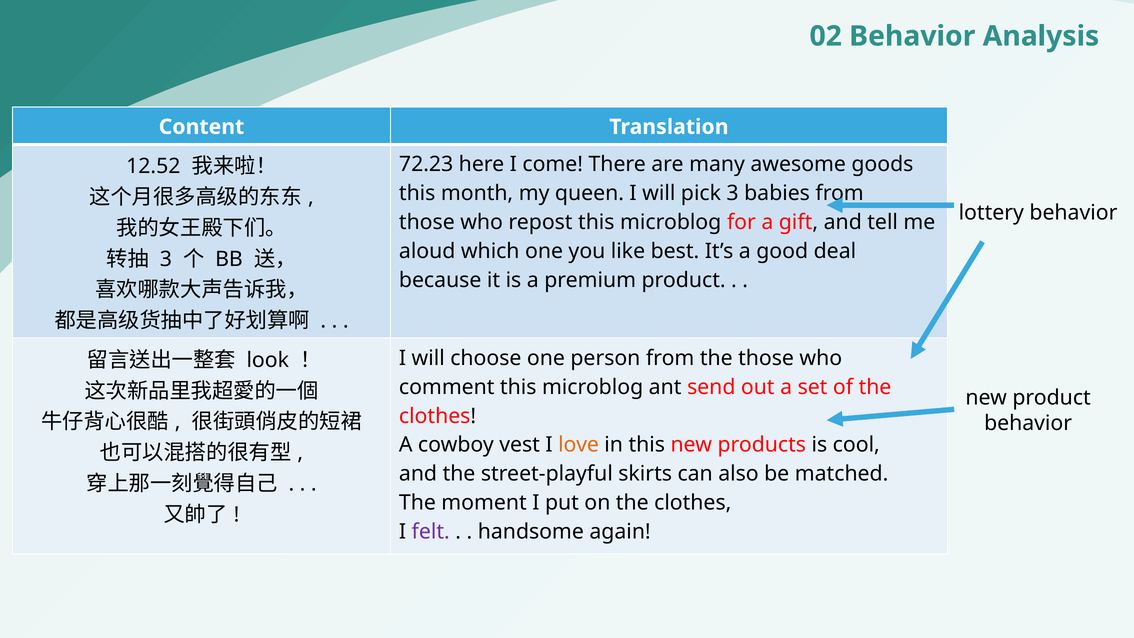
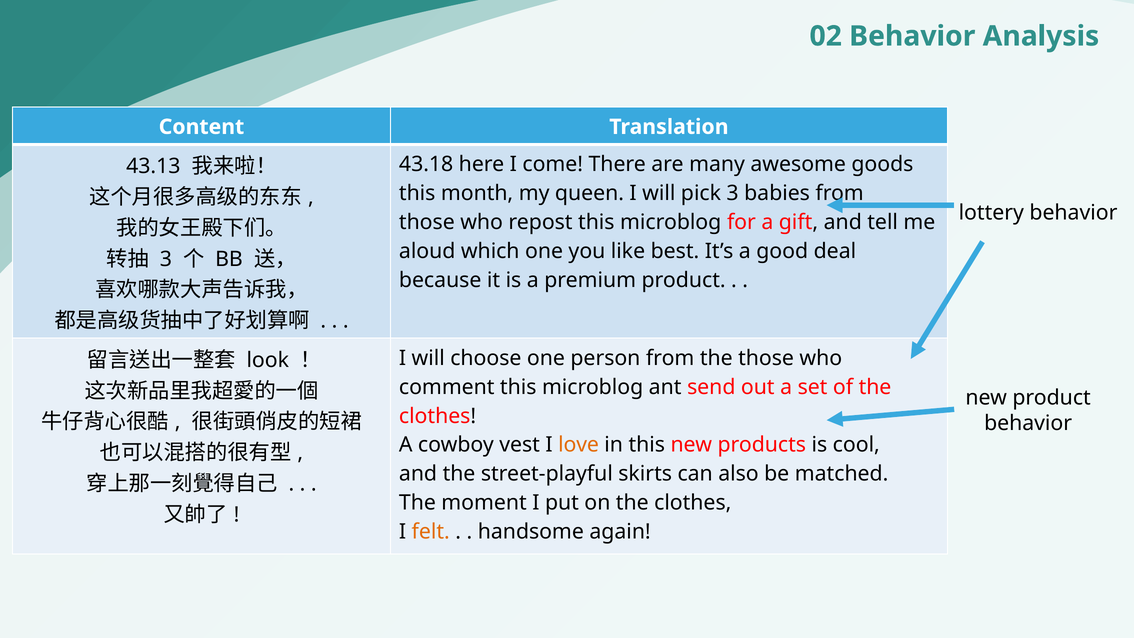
72.23: 72.23 -> 43.18
12.52: 12.52 -> 43.13
felt colour: purple -> orange
